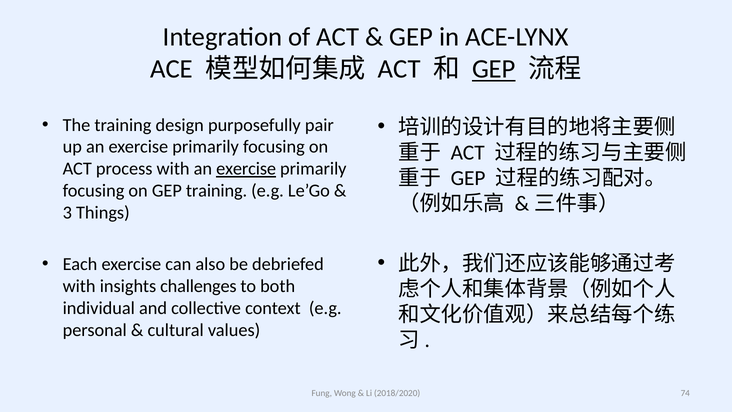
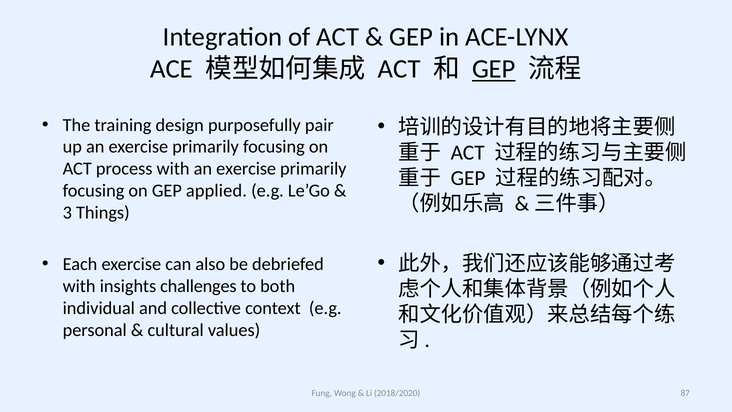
exercise at (246, 169) underline: present -> none
GEP training: training -> applied
74: 74 -> 87
